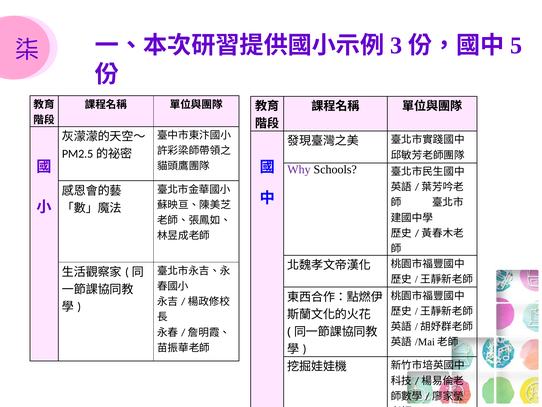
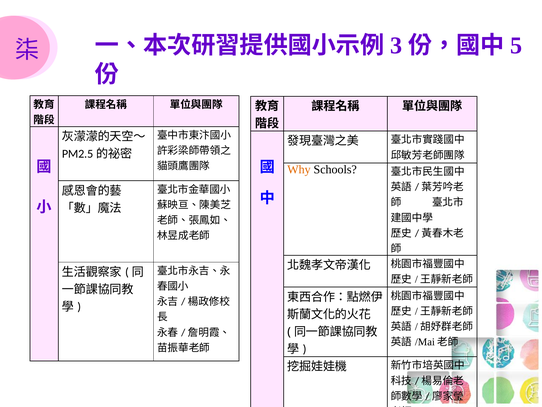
Why colour: purple -> orange
